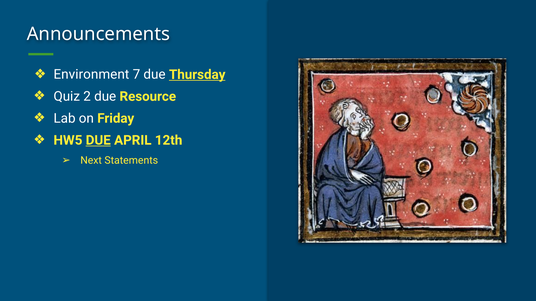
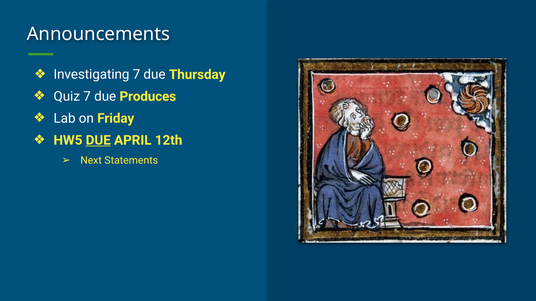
Environment: Environment -> Investigating
Thursday underline: present -> none
Quiz 2: 2 -> 7
Resource: Resource -> Produces
